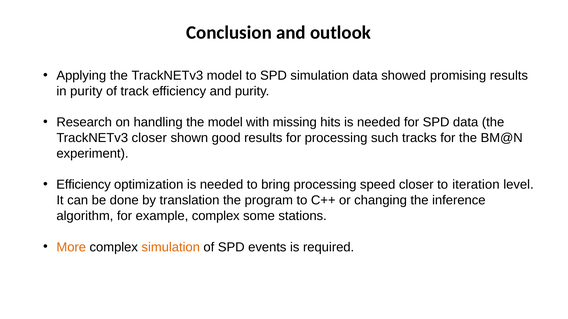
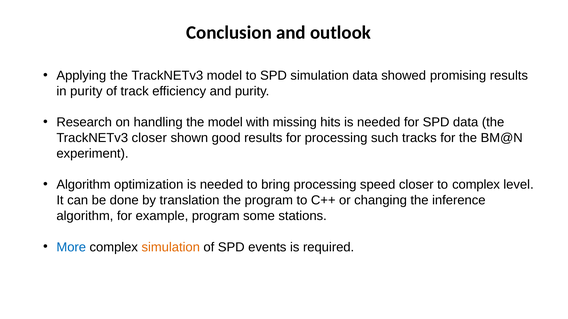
Efficiency at (84, 185): Efficiency -> Algorithm
to iteration: iteration -> complex
example complex: complex -> program
More colour: orange -> blue
